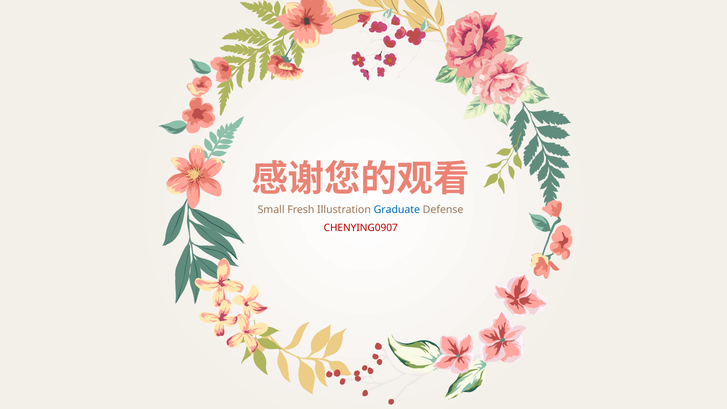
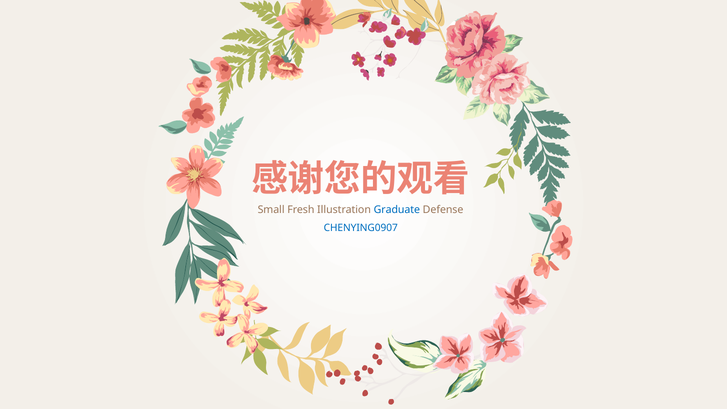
CHENYING0907 colour: red -> blue
